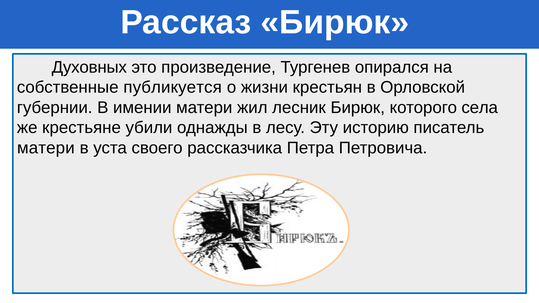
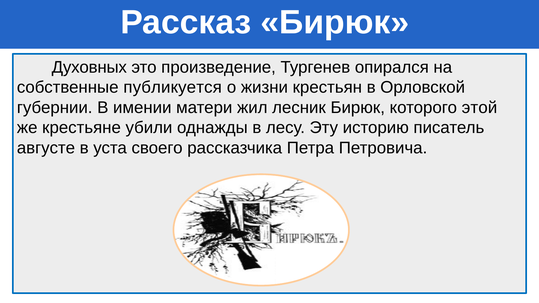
села: села -> этой
матери at (46, 148): матери -> августе
